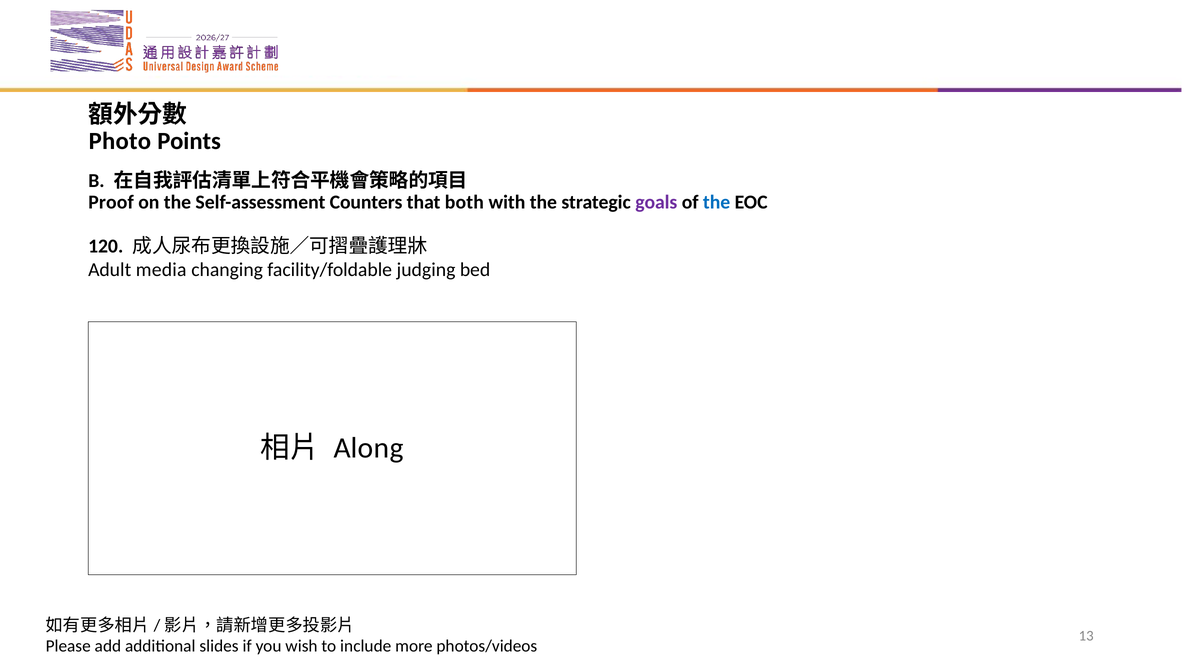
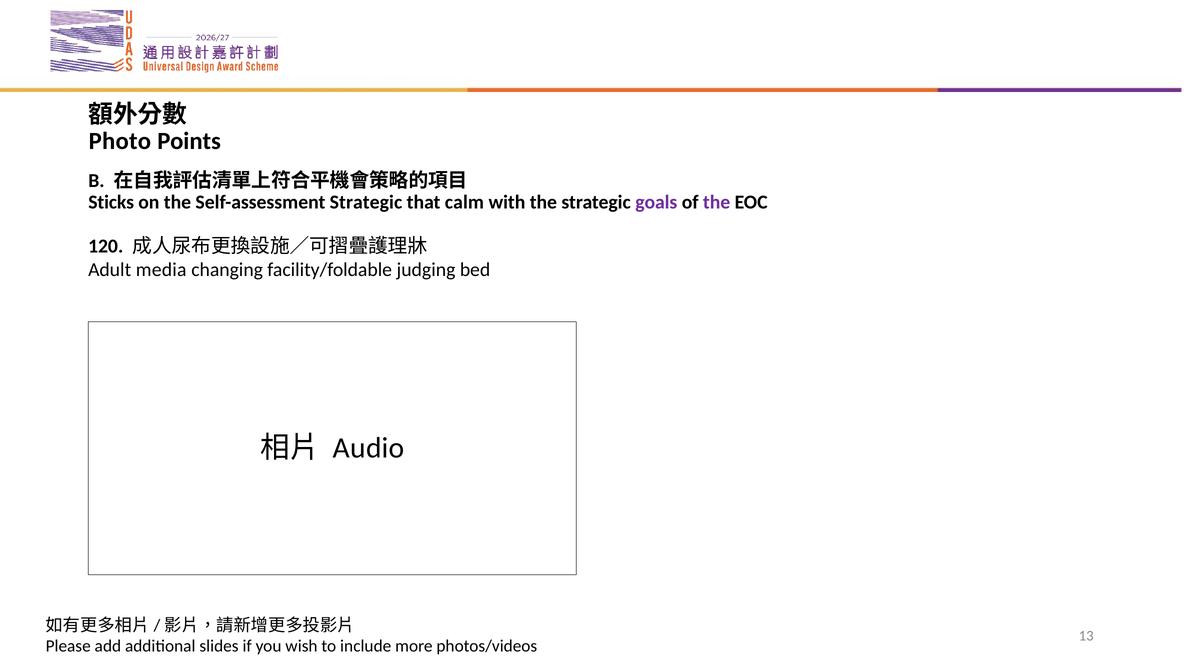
Proof: Proof -> Sticks
Self-assessment Counters: Counters -> Strategic
both: both -> calm
the at (717, 202) colour: blue -> purple
Along: Along -> Audio
